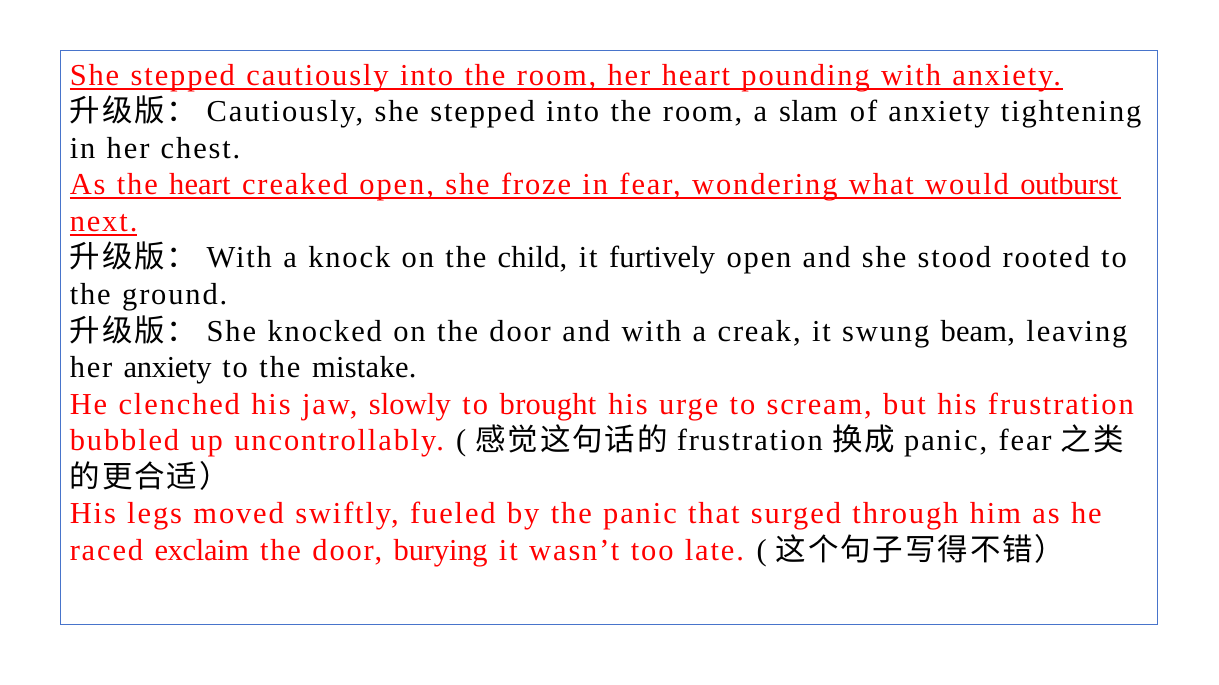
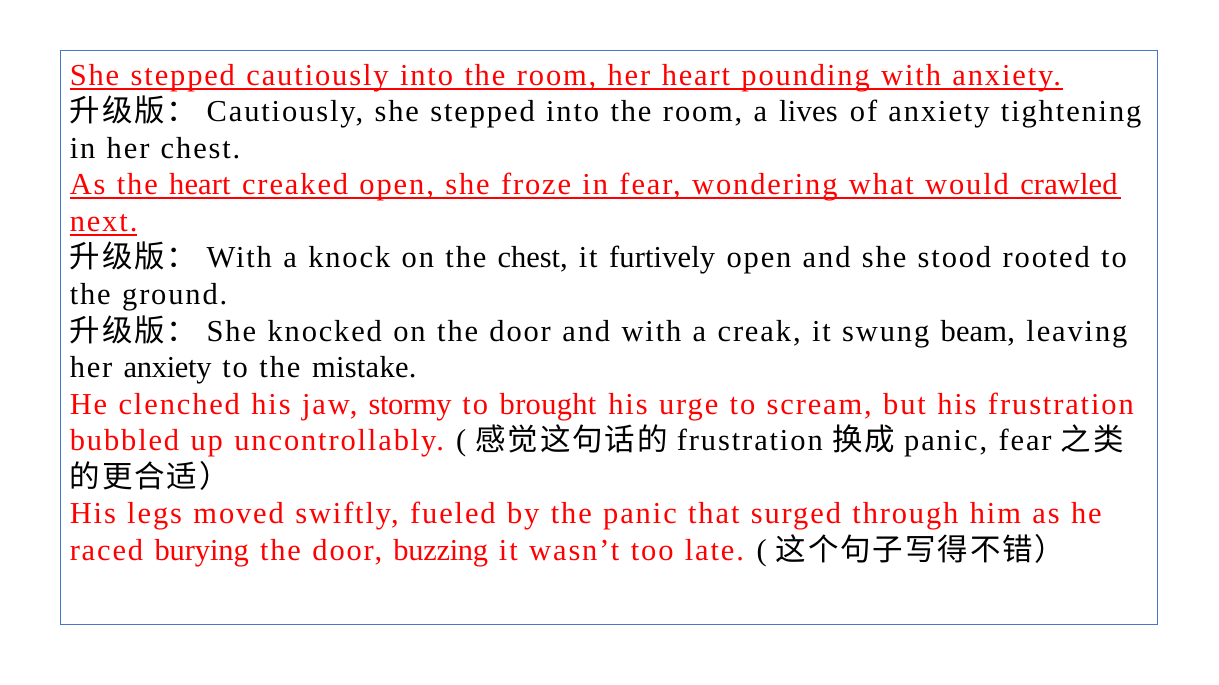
slam: slam -> lives
outburst: outburst -> crawled
the child: child -> chest
slowly: slowly -> stormy
exclaim: exclaim -> burying
burying: burying -> buzzing
